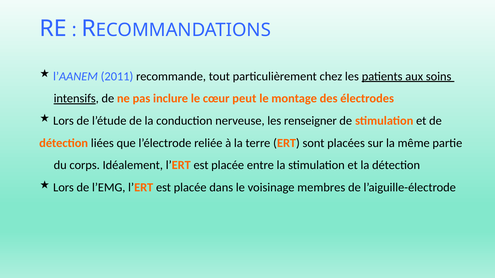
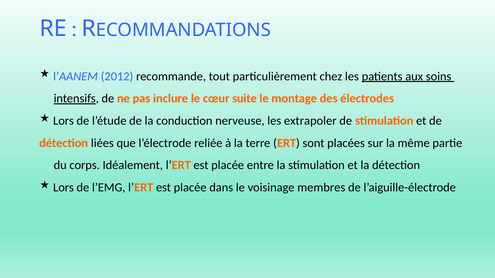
2011: 2011 -> 2012
peut: peut -> suite
renseigner: renseigner -> extrapoler
